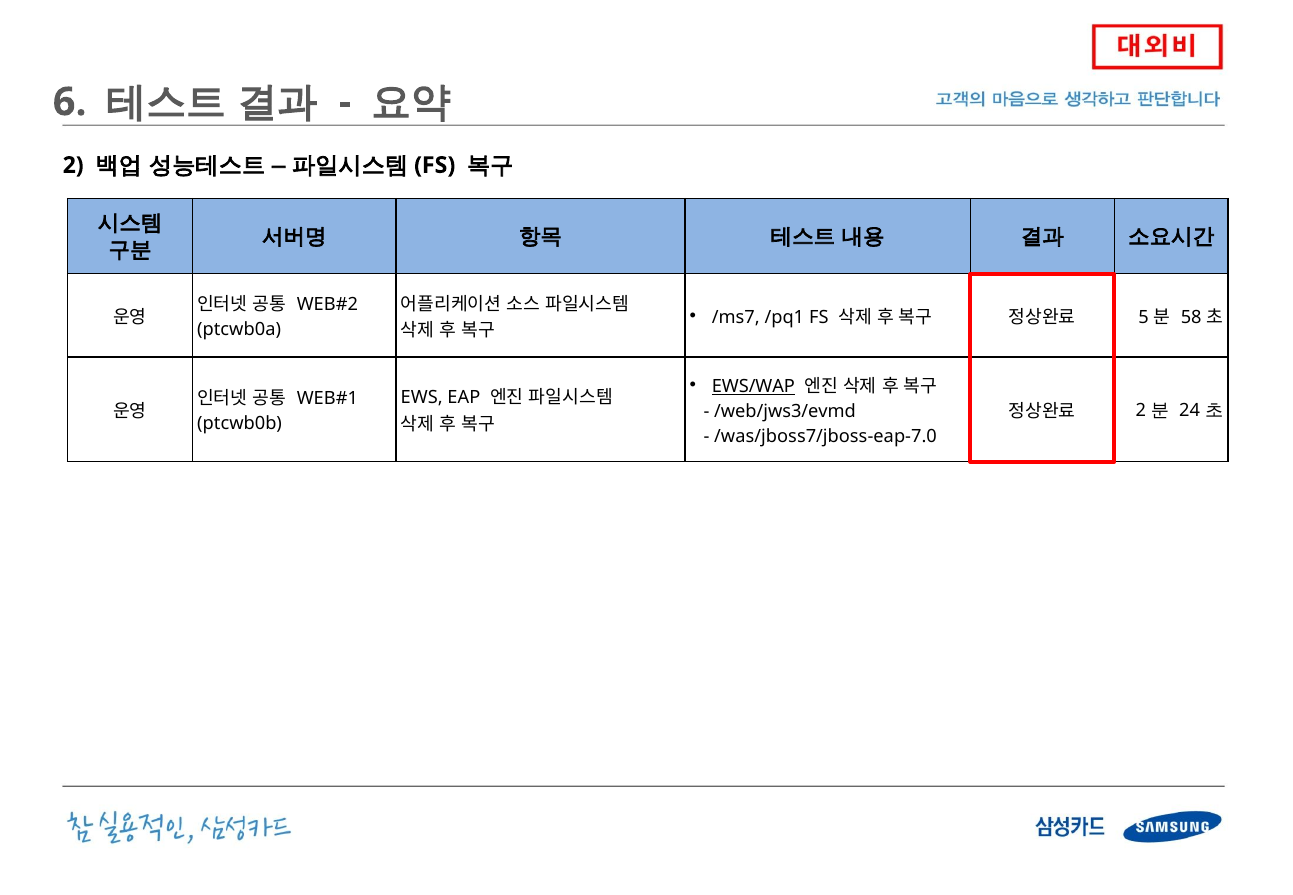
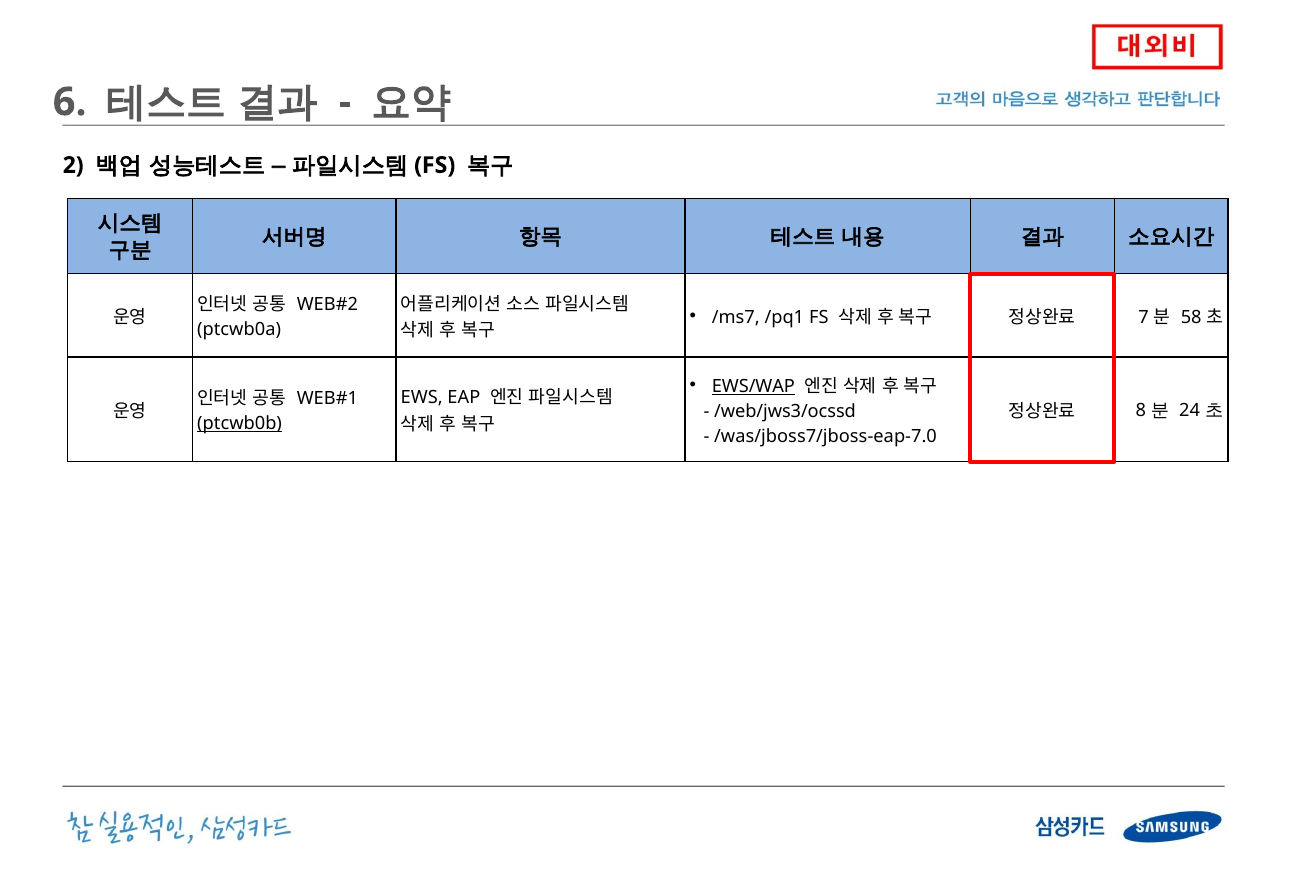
5: 5 -> 7
2 at (1141, 410): 2 -> 8
/web/jws3/evmd: /web/jws3/evmd -> /web/jws3/ocssd
ptcwb0b underline: none -> present
